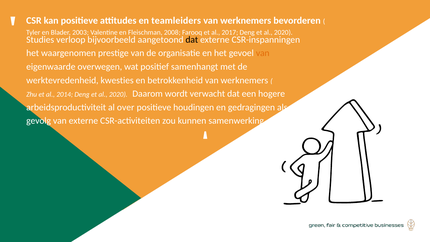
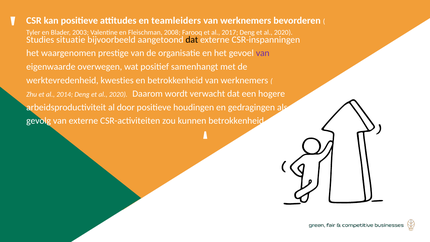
verloop: verloop -> situatie
van at (263, 53) colour: orange -> purple
over: over -> door
kunnen samenwerking: samenwerking -> betrokkenheid
